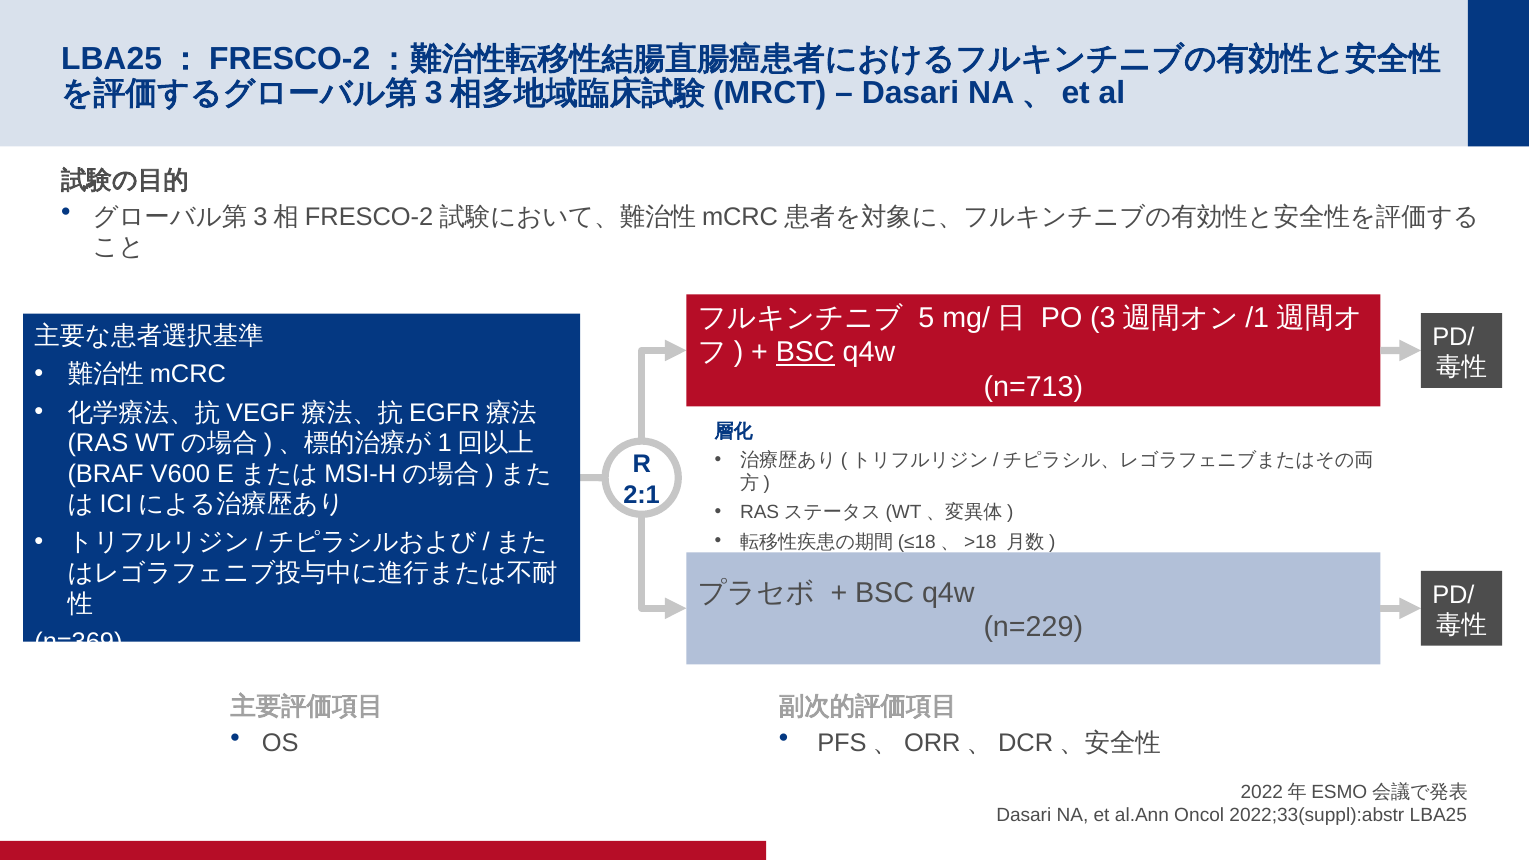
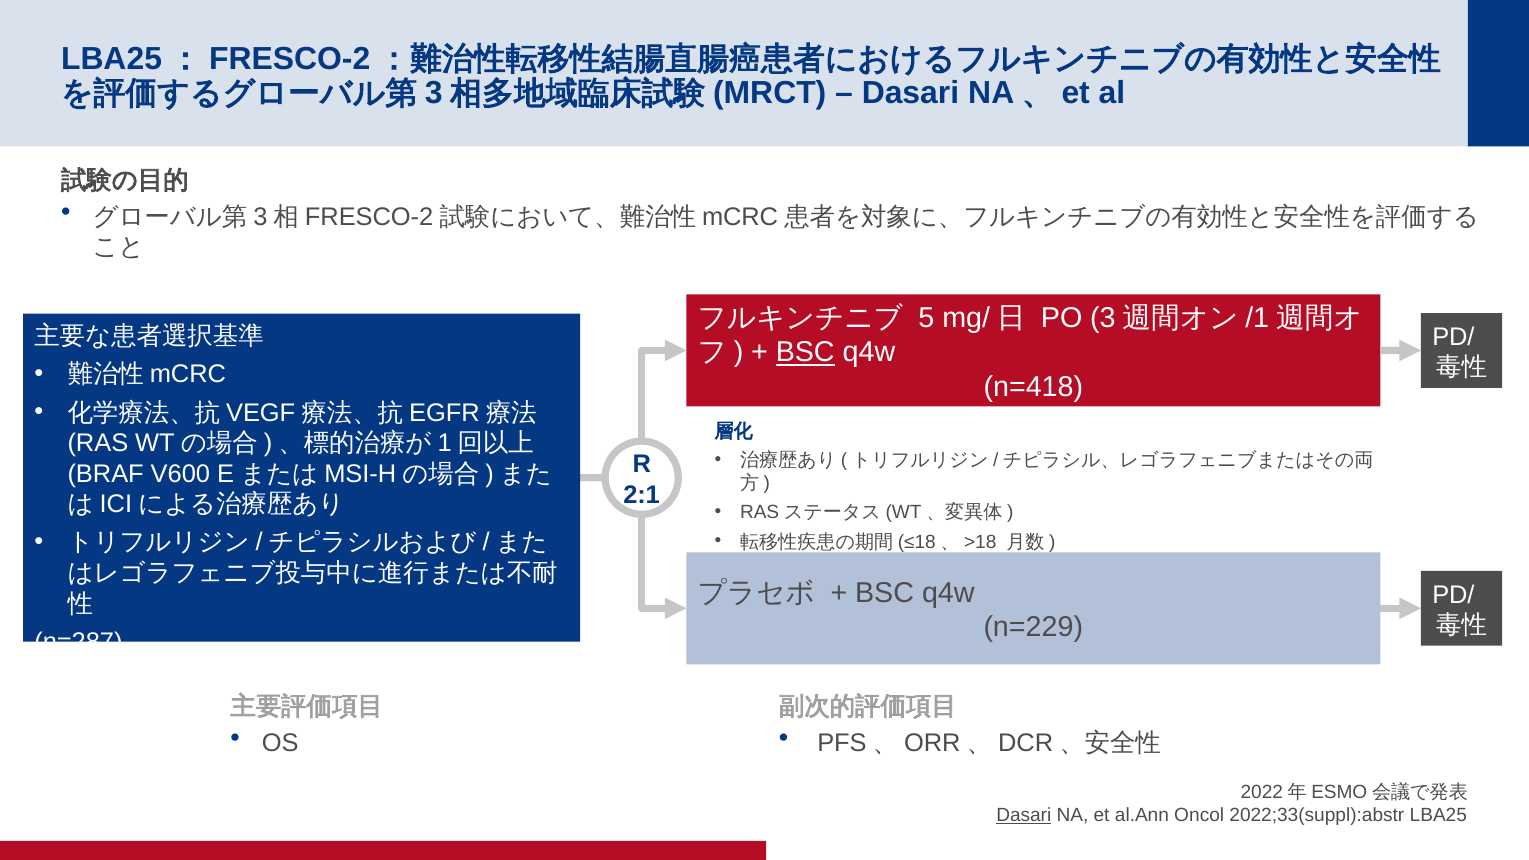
n=713: n=713 -> n=418
n=369: n=369 -> n=287
Dasari at (1024, 815) underline: none -> present
